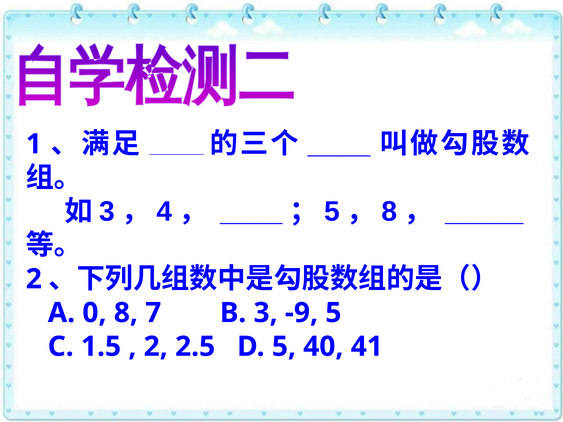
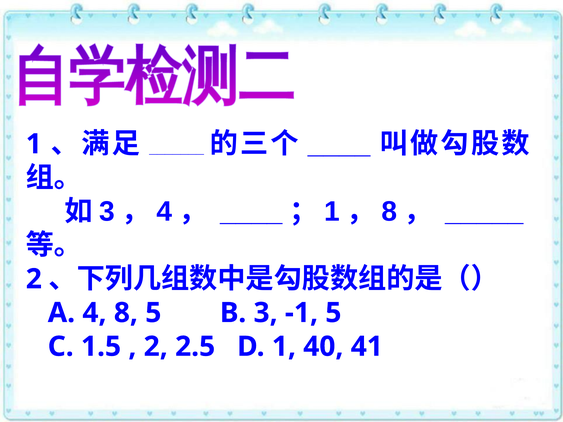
5 at (332, 212): 5 -> 1
A 0: 0 -> 4
8 7: 7 -> 5
-9: -9 -> -1
D 5: 5 -> 1
